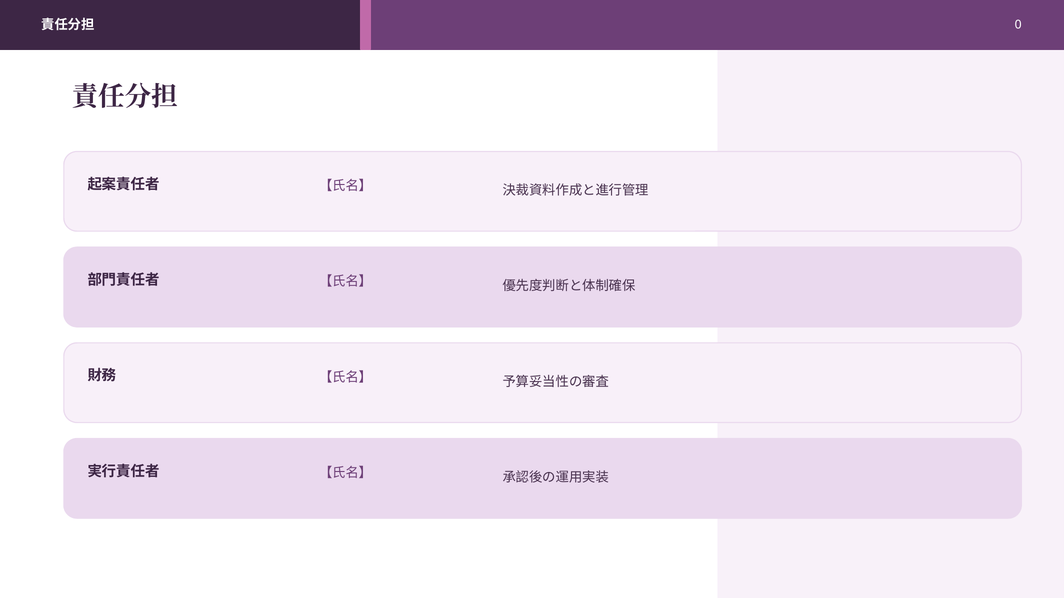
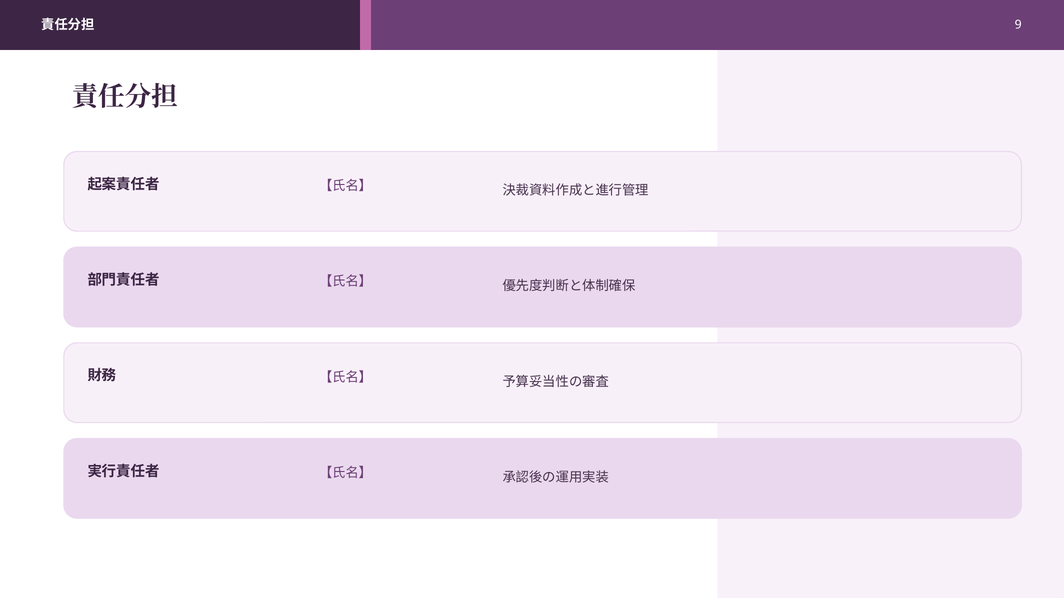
0: 0 -> 9
